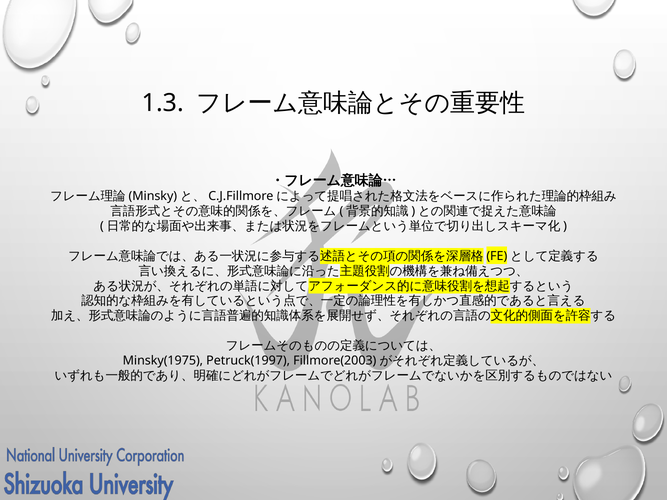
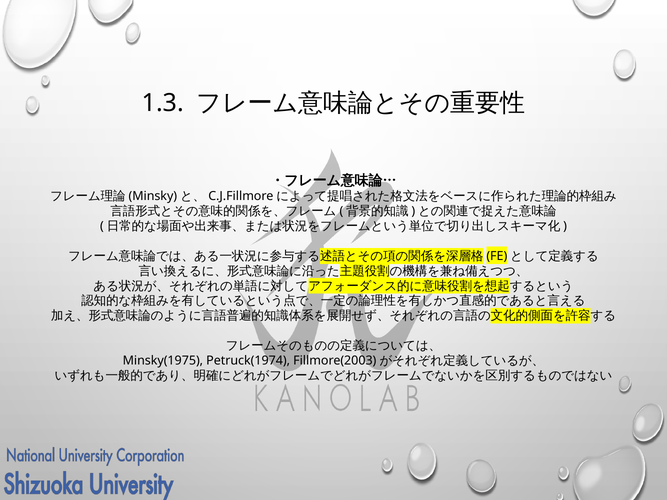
Petruck(1997: Petruck(1997 -> Petruck(1974
